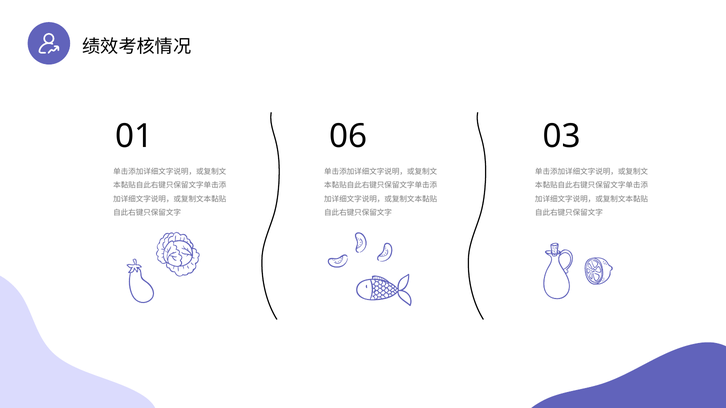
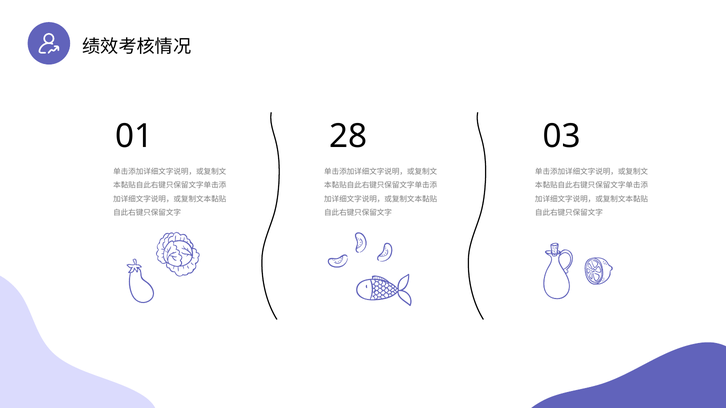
06: 06 -> 28
